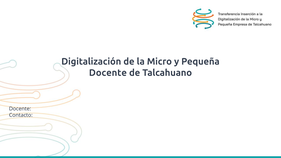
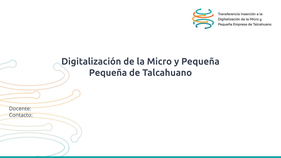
Docente at (108, 73): Docente -> Pequeña
